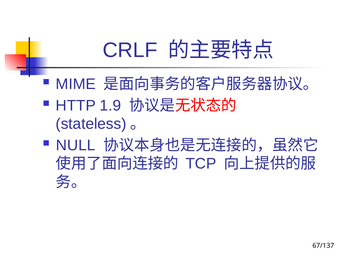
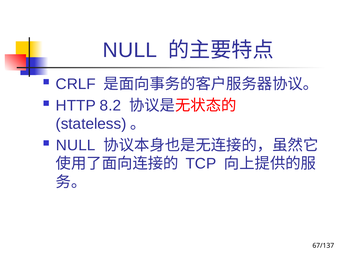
CRLF at (130, 50): CRLF -> NULL
MIME: MIME -> CRLF
1.9: 1.9 -> 8.2
